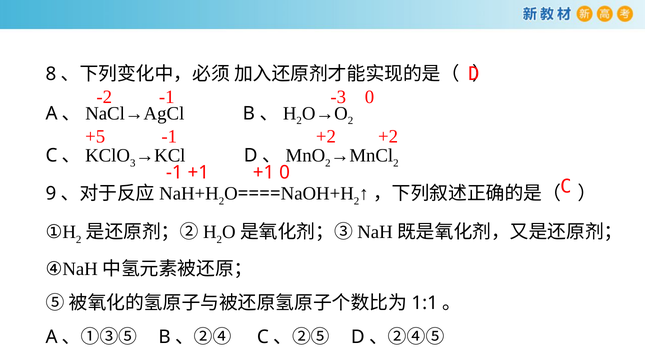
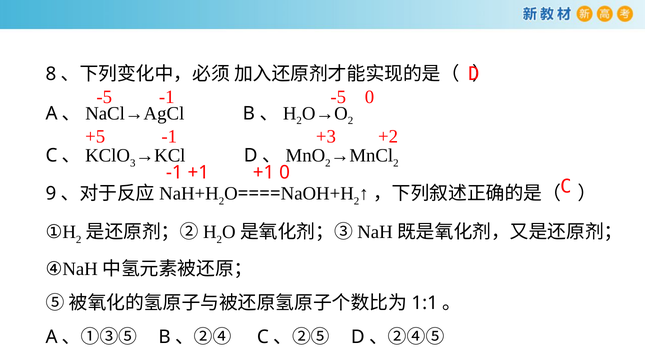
-2 at (104, 97): -2 -> -5
-3 at (338, 97): -3 -> -5
+2 at (326, 136): +2 -> +3
